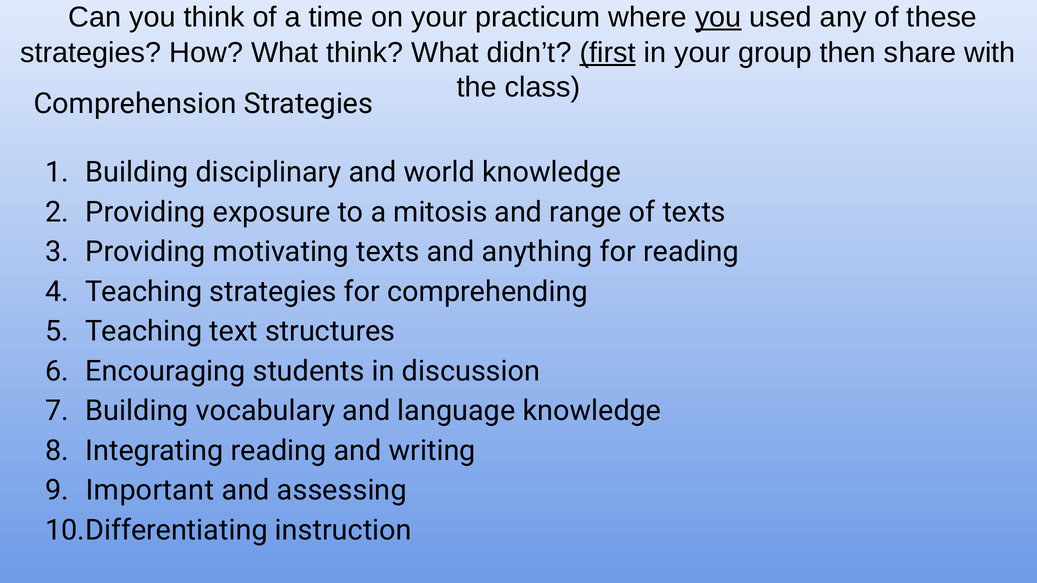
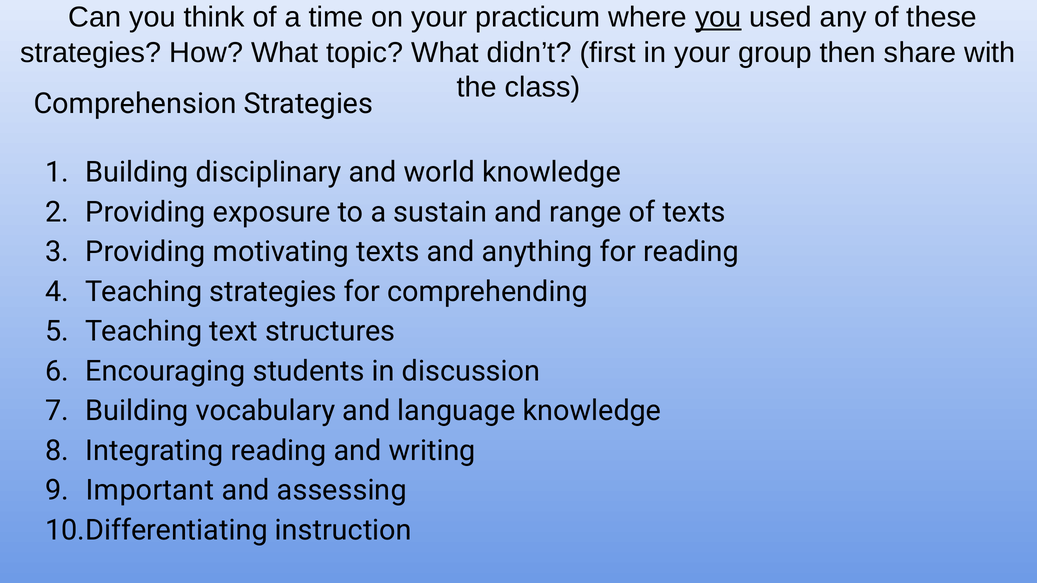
What think: think -> topic
first underline: present -> none
mitosis: mitosis -> sustain
